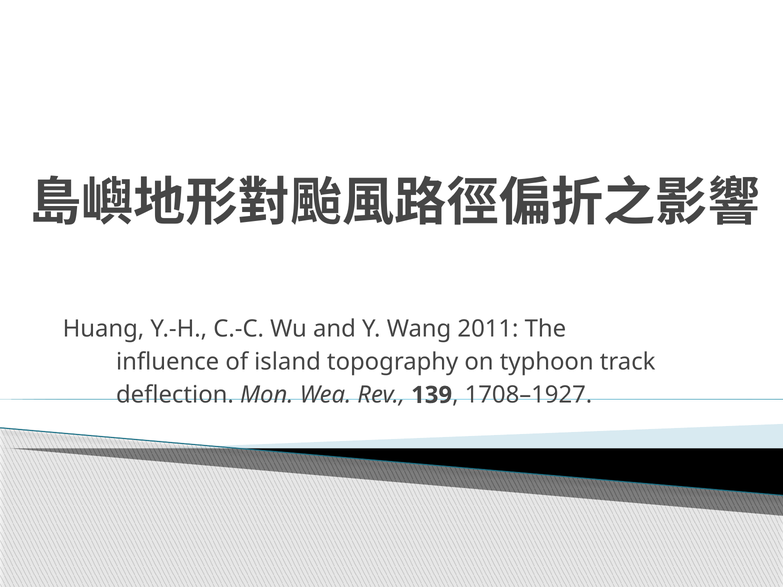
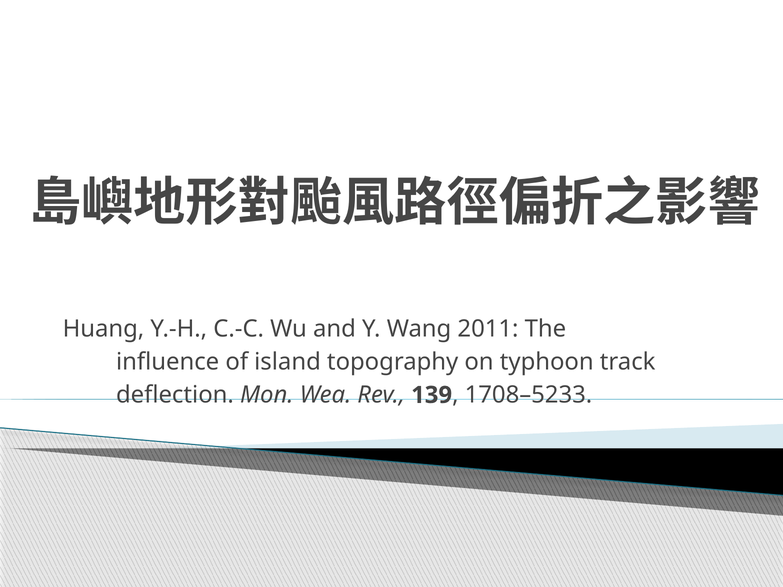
1708–1927: 1708–1927 -> 1708–5233
